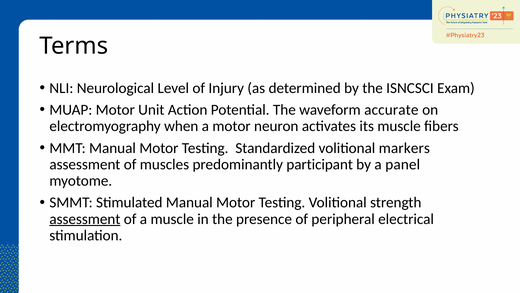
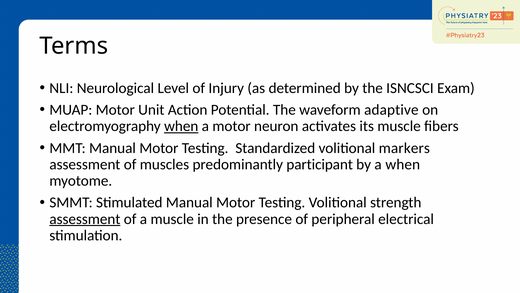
accurate: accurate -> adaptive
when at (181, 126) underline: none -> present
a panel: panel -> when
